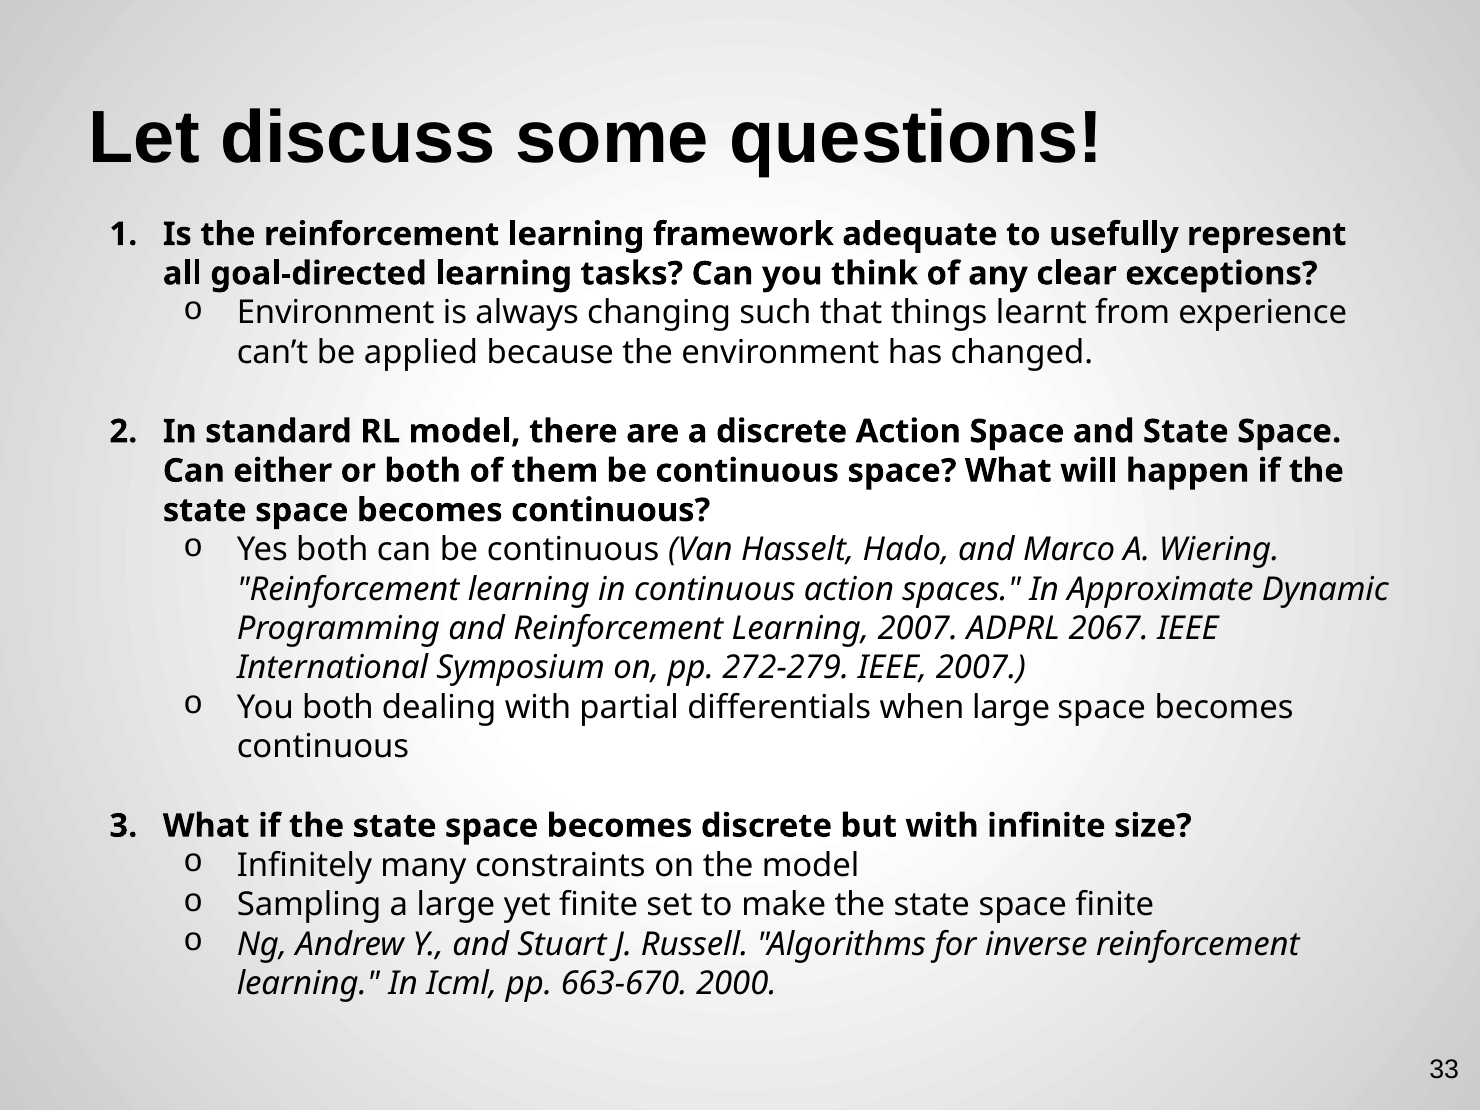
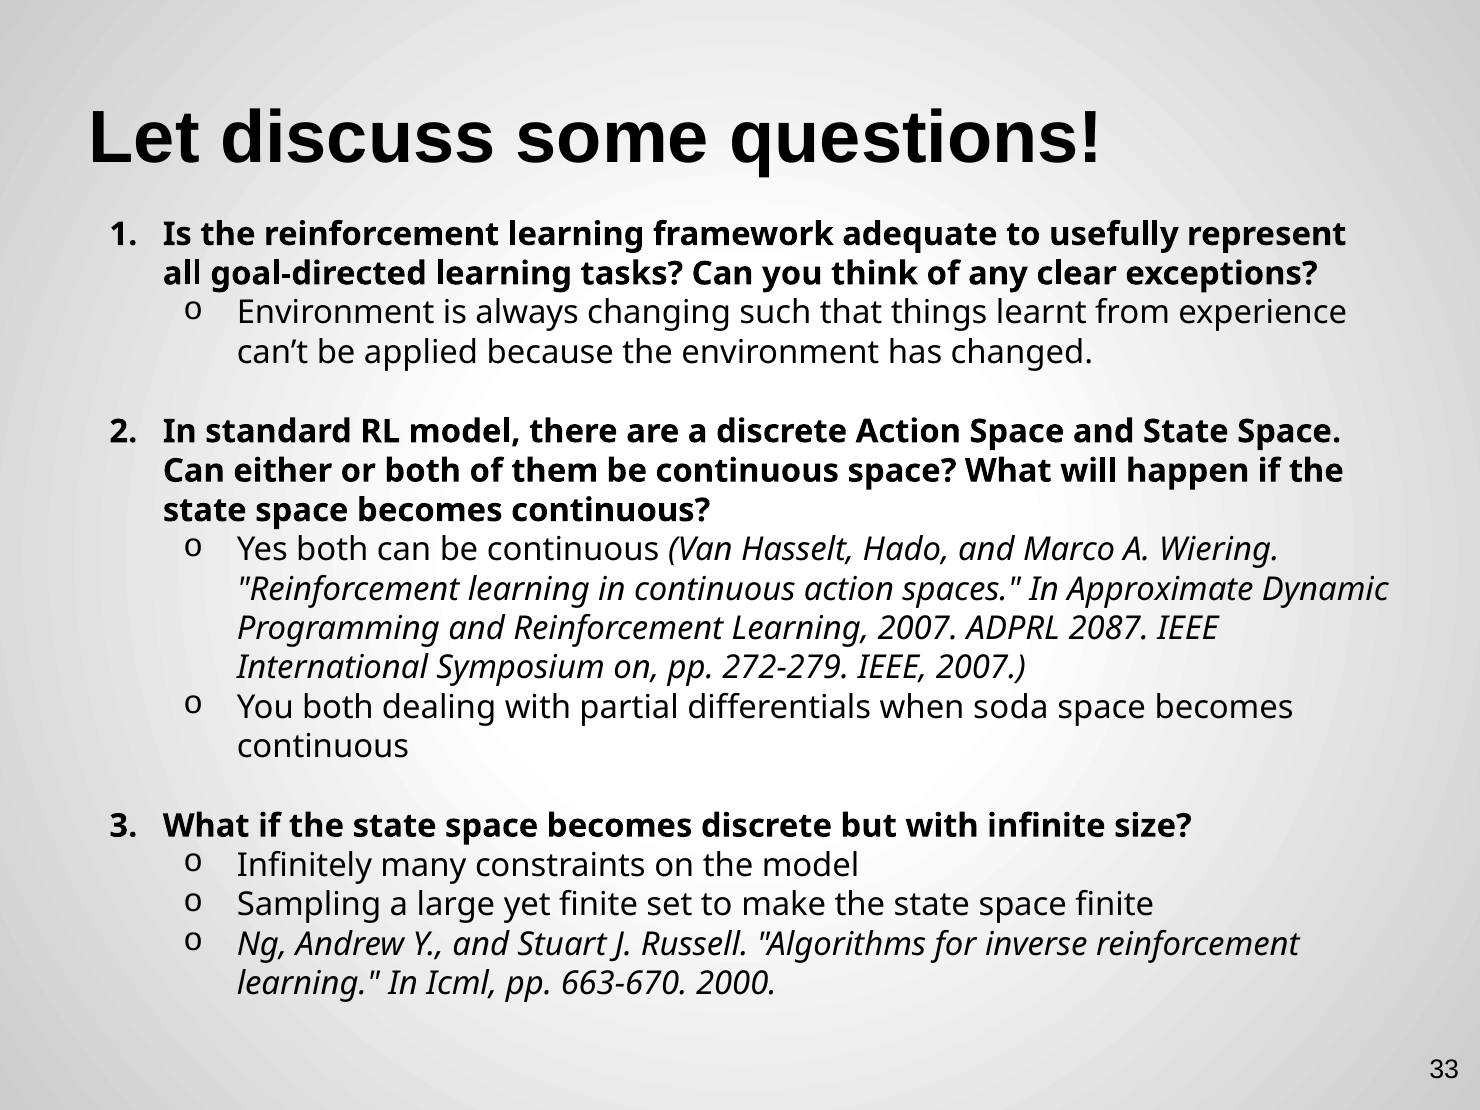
2067: 2067 -> 2087
when large: large -> soda
